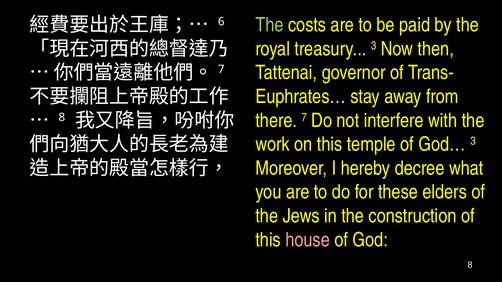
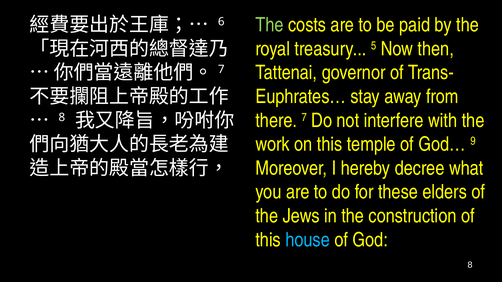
treasury 3: 3 -> 5
God… 3: 3 -> 9
house colour: pink -> light blue
